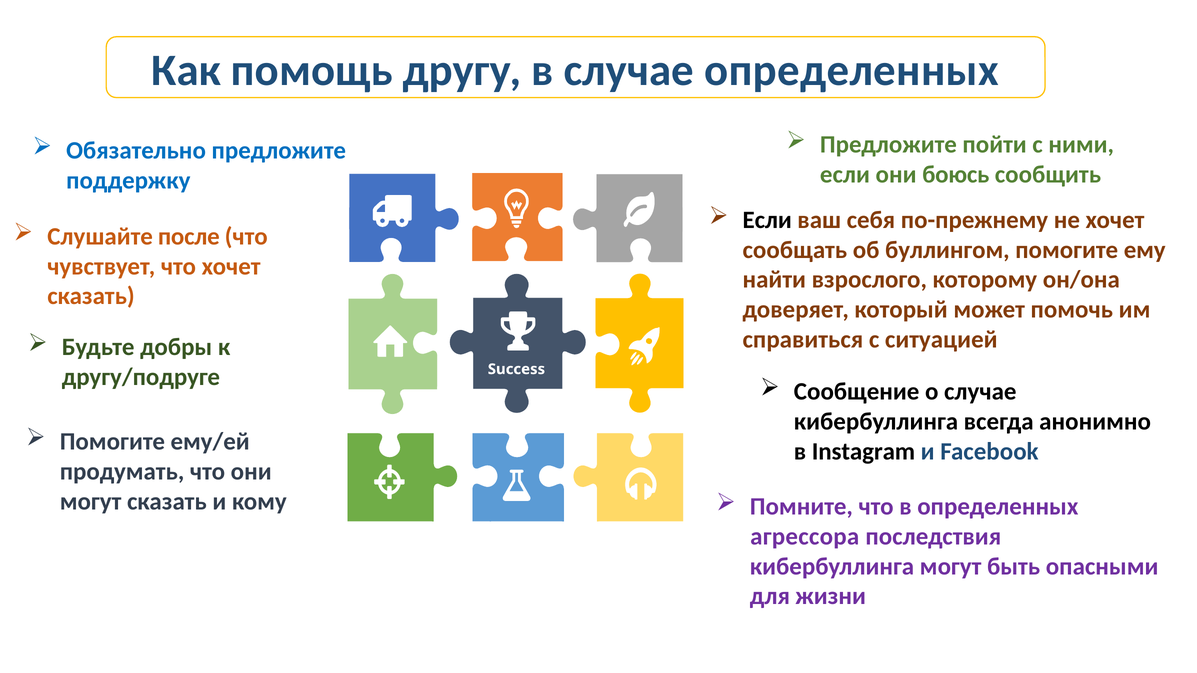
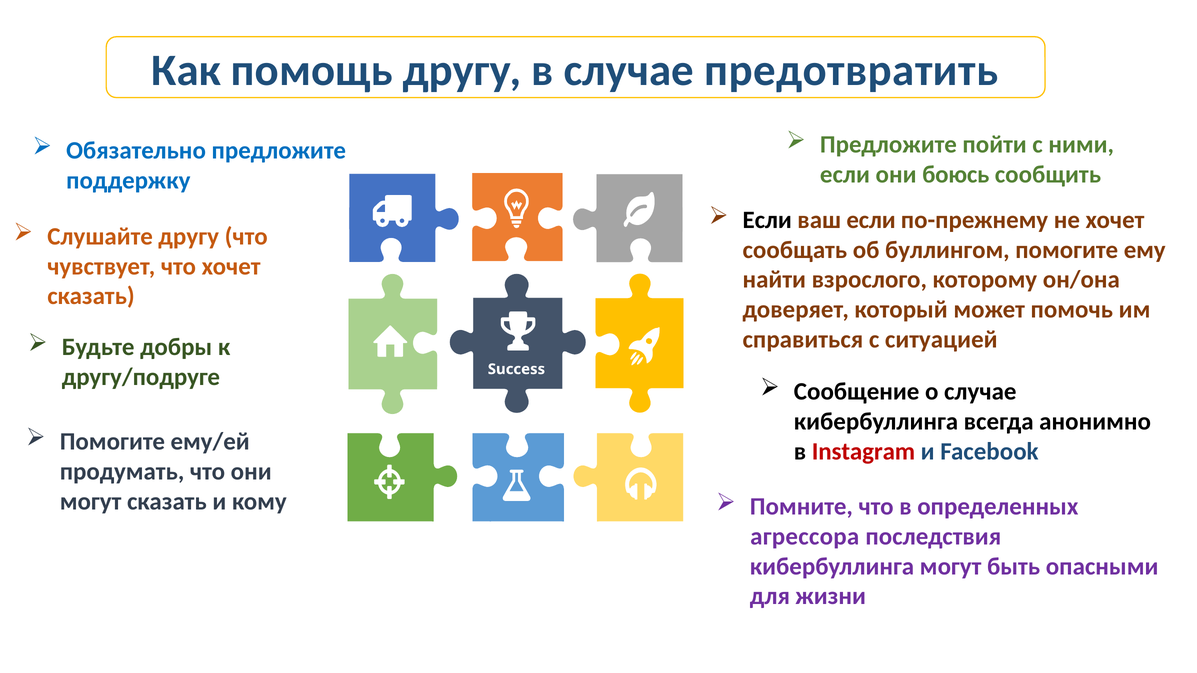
случае определенных: определенных -> предотвратить
ваш себя: себя -> если
Слушайте после: после -> другу
Instagram colour: black -> red
